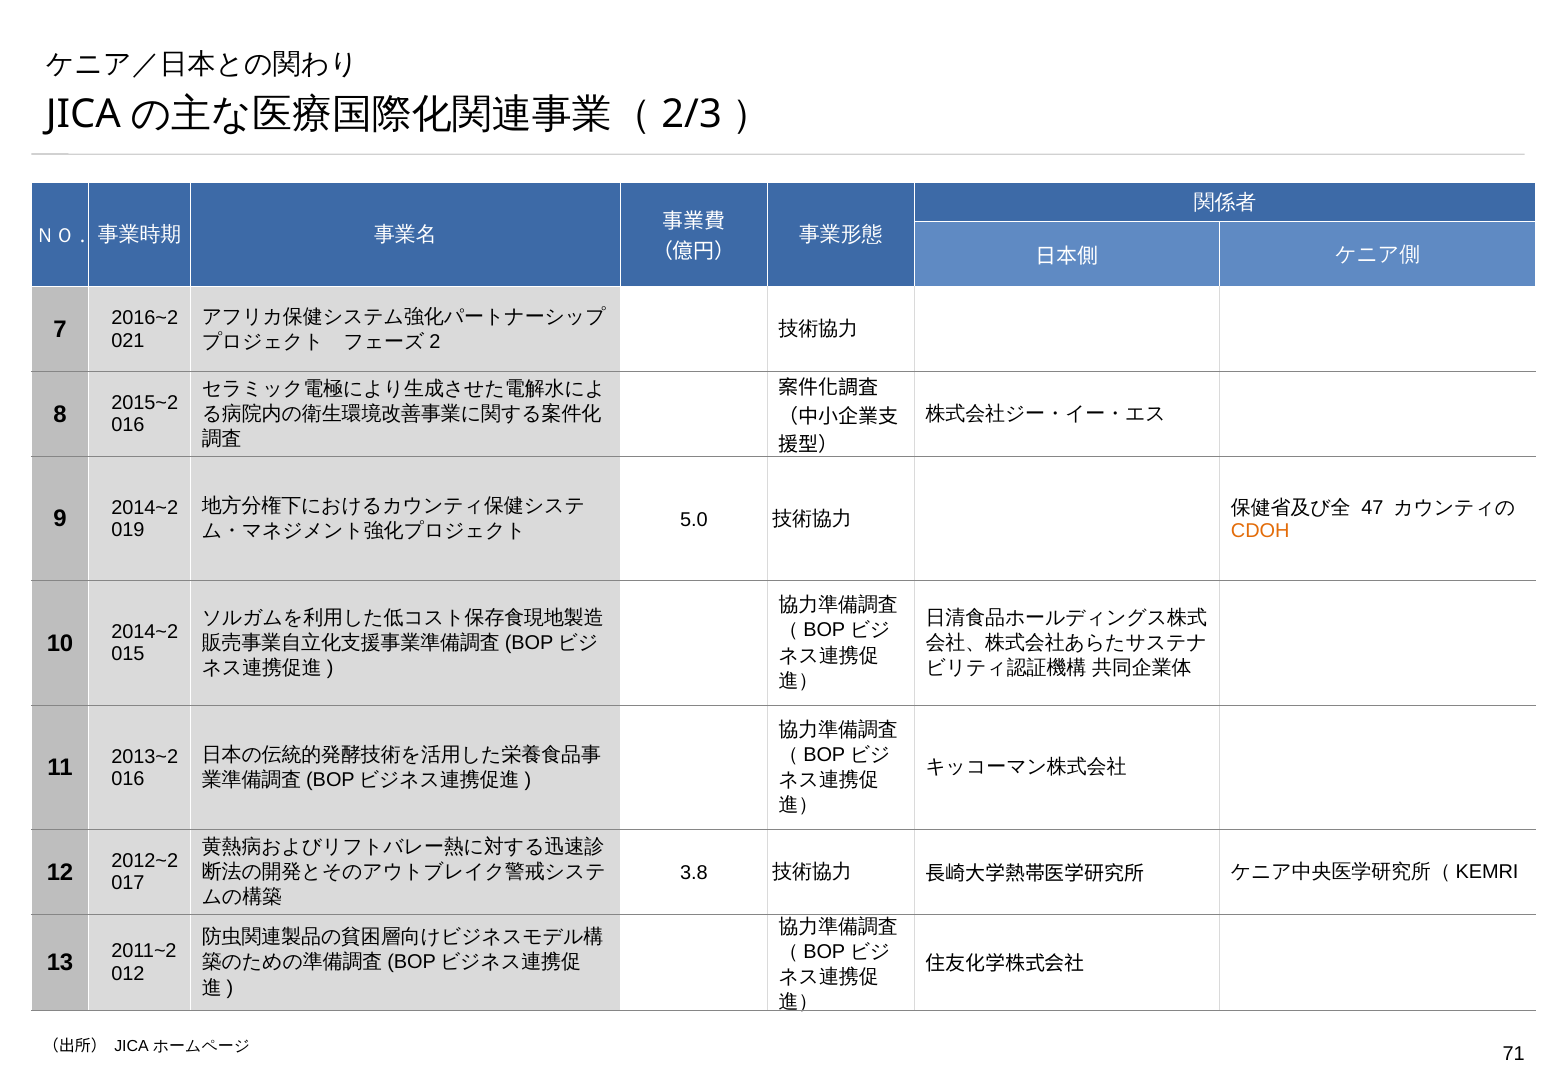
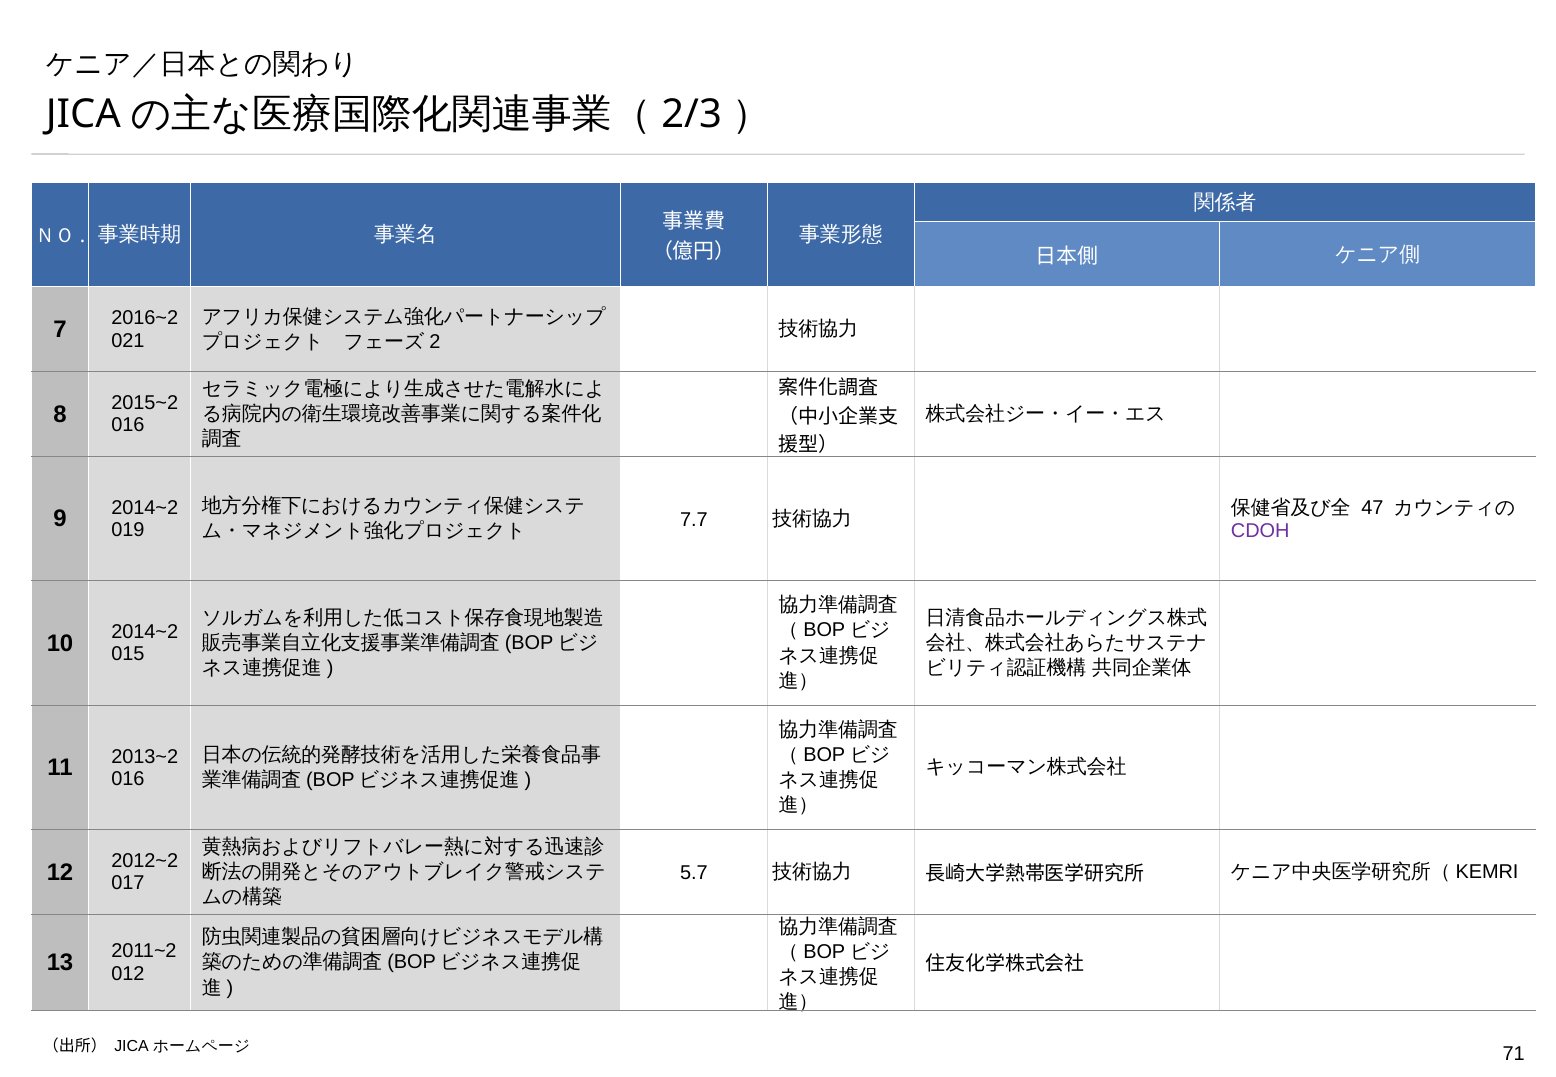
5.0: 5.0 -> 7.7
CDOH colour: orange -> purple
3.8: 3.8 -> 5.7
